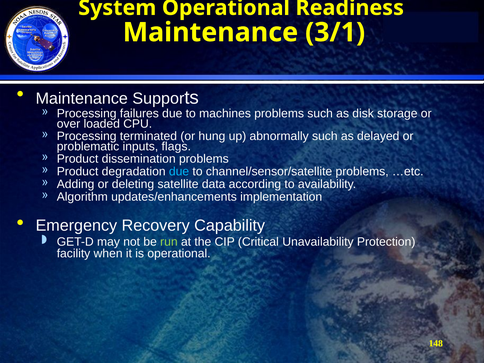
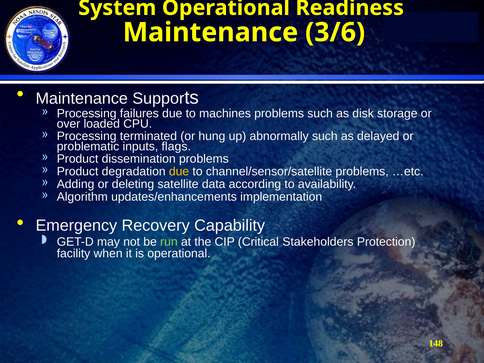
3/1: 3/1 -> 3/6
due at (179, 172) colour: light blue -> yellow
Unavailability: Unavailability -> Stakeholders
